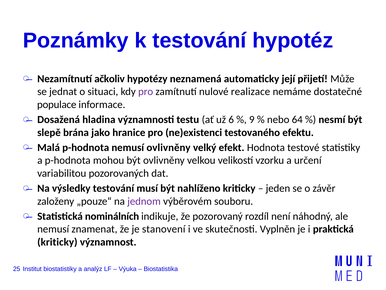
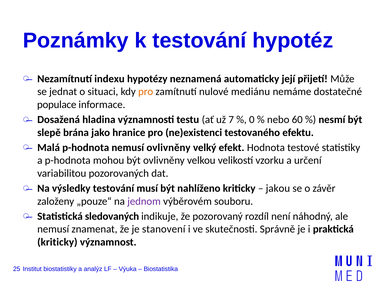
ačkoliv: ačkoliv -> indexu
pro at (146, 91) colour: purple -> orange
realizace: realizace -> mediánu
6: 6 -> 7
9: 9 -> 0
64: 64 -> 60
jeden: jeden -> jakou
nominálních: nominálních -> sledovaných
Vyplněn: Vyplněn -> Správně
